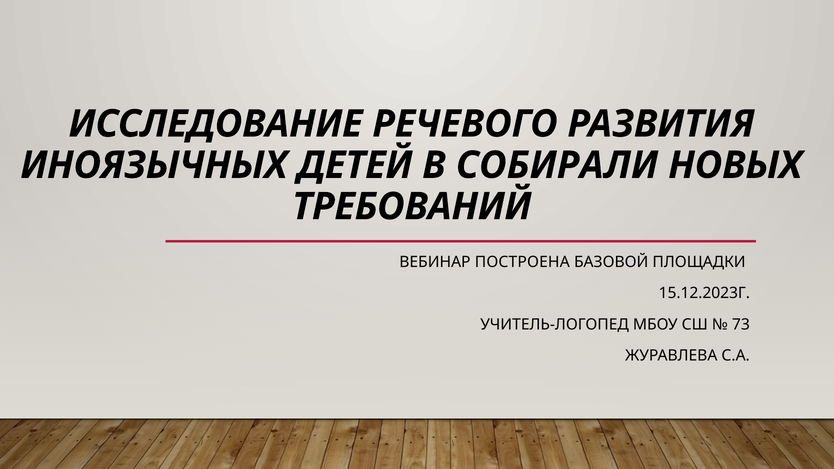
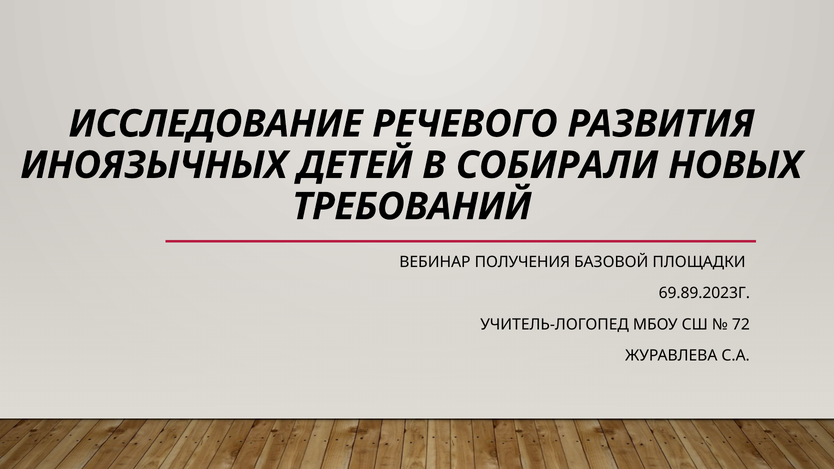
ПОСТРОЕНА: ПОСТРОЕНА -> ПОЛУЧЕНИЯ
15.12.2023Г: 15.12.2023Г -> 69.89.2023Г
73: 73 -> 72
